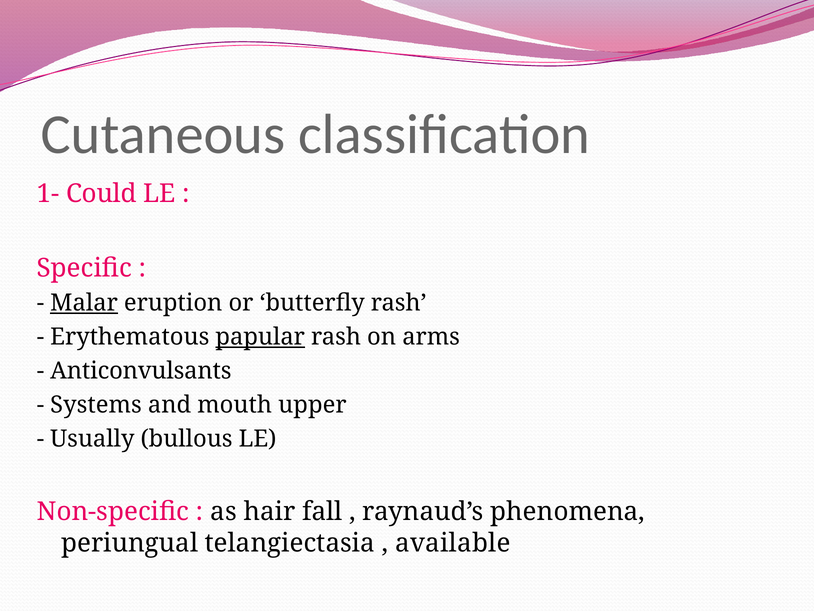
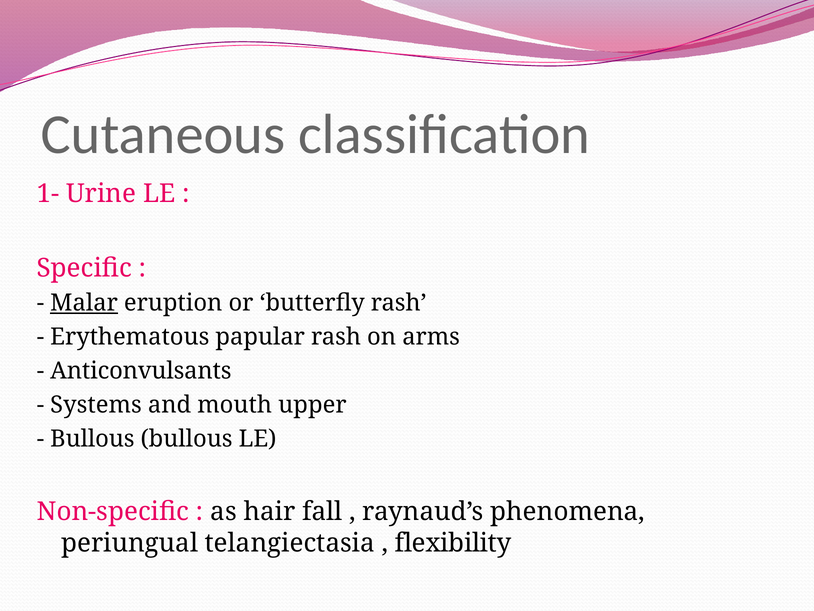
Could: Could -> Urine
papular underline: present -> none
Usually at (92, 439): Usually -> Bullous
available: available -> flexibility
